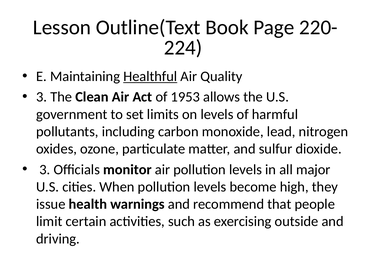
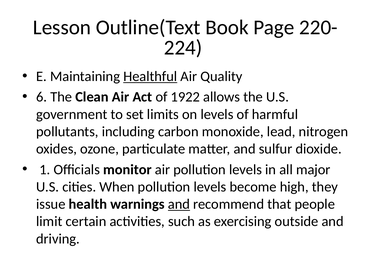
3 at (42, 97): 3 -> 6
1953: 1953 -> 1922
3 at (45, 170): 3 -> 1
and at (179, 204) underline: none -> present
